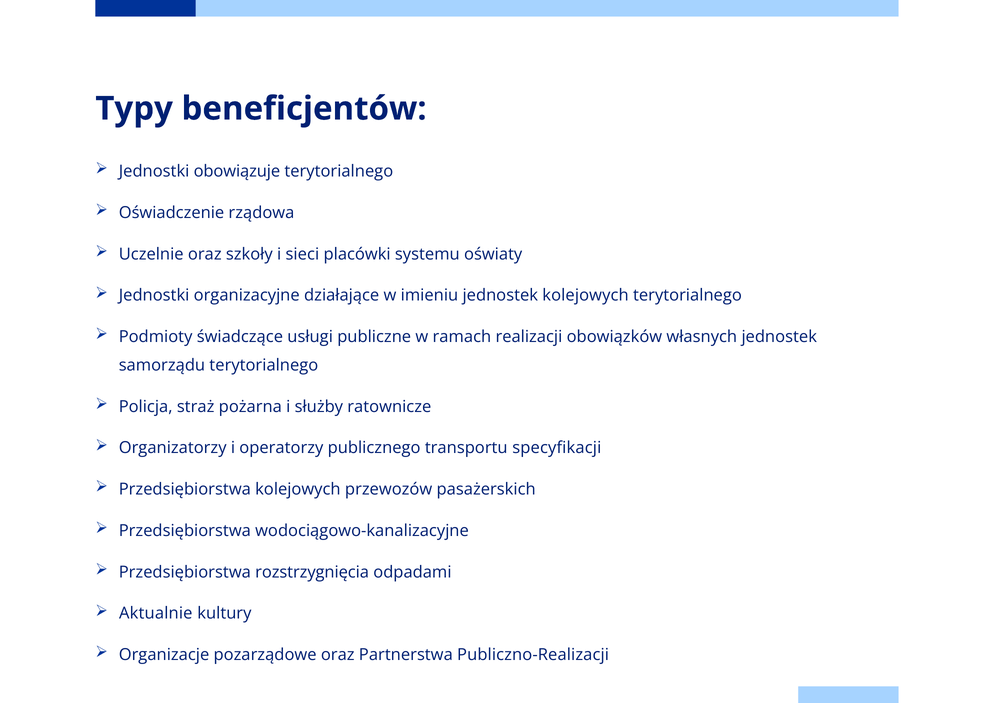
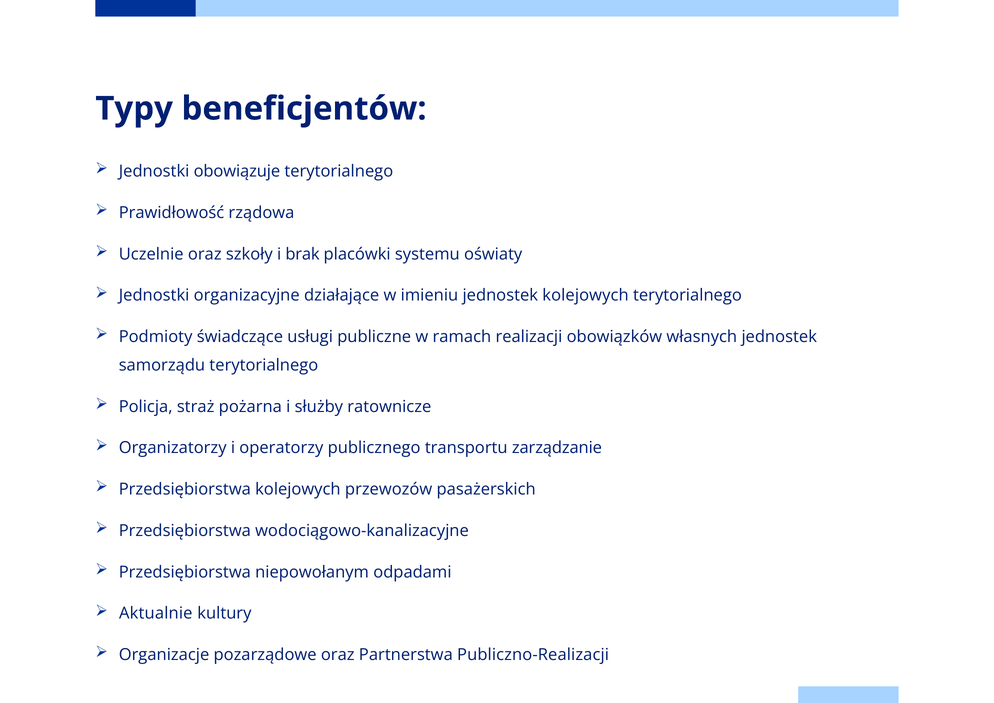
Oświadczenie: Oświadczenie -> Prawidłowość
sieci: sieci -> brak
specyfikacji: specyfikacji -> zarządzanie
rozstrzygnięcia: rozstrzygnięcia -> niepowołanym
